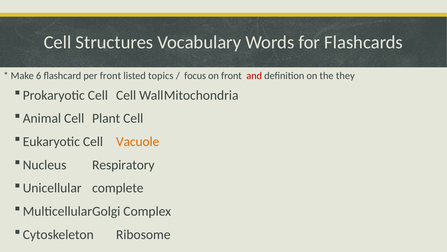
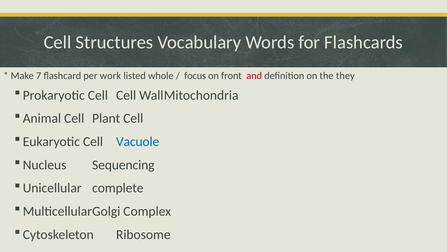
6: 6 -> 7
per front: front -> work
topics: topics -> whole
Vacuole colour: orange -> blue
Respiratory: Respiratory -> Sequencing
